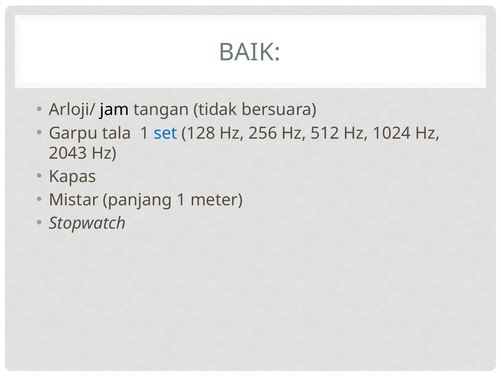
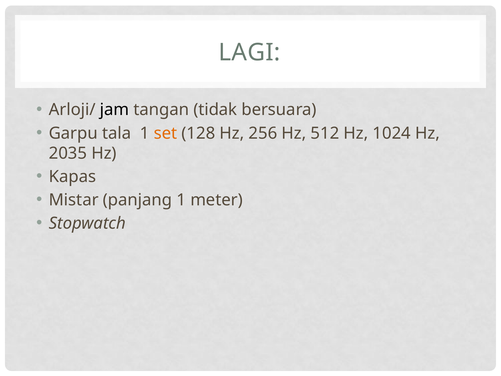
BAIK: BAIK -> LAGI
set colour: blue -> orange
2043: 2043 -> 2035
